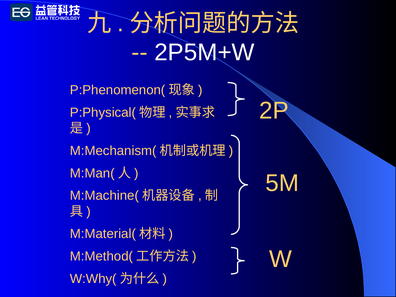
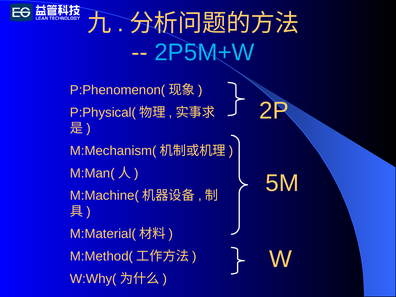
2P5M+W colour: white -> light blue
